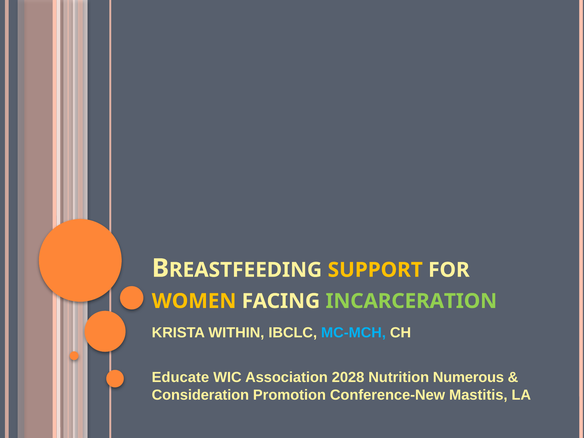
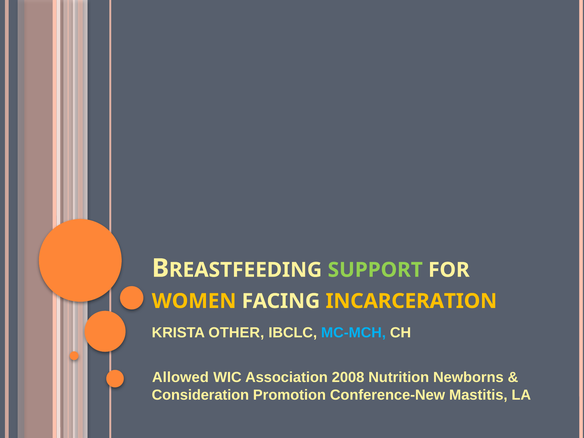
SUPPORT colour: yellow -> light green
INCARCERATION colour: light green -> yellow
WITHIN: WITHIN -> OTHER
Educate: Educate -> Allowed
2028: 2028 -> 2008
Numerous: Numerous -> Newborns
